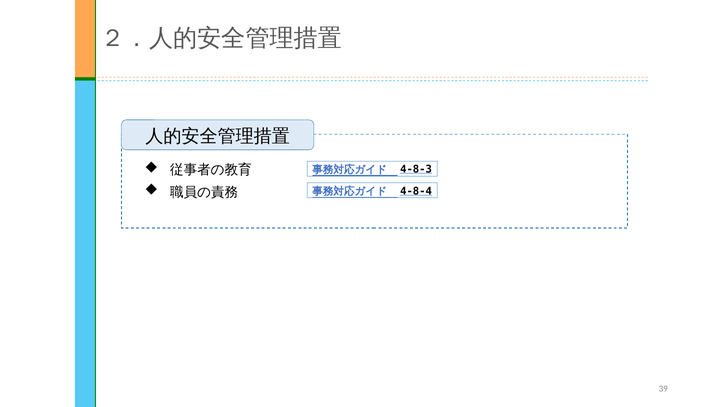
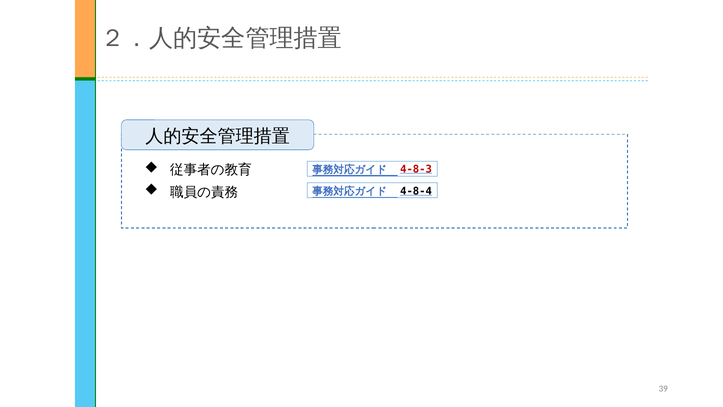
4-8-3 colour: black -> red
